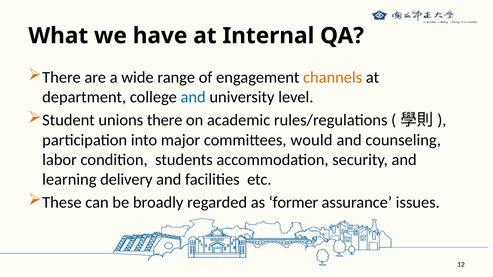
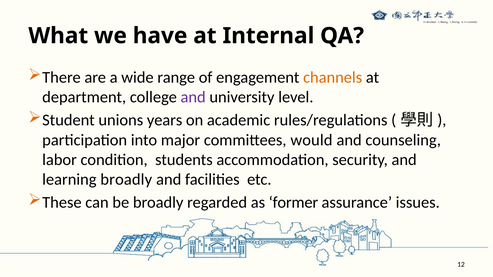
and at (193, 97) colour: blue -> purple
unions there: there -> years
learning delivery: delivery -> broadly
